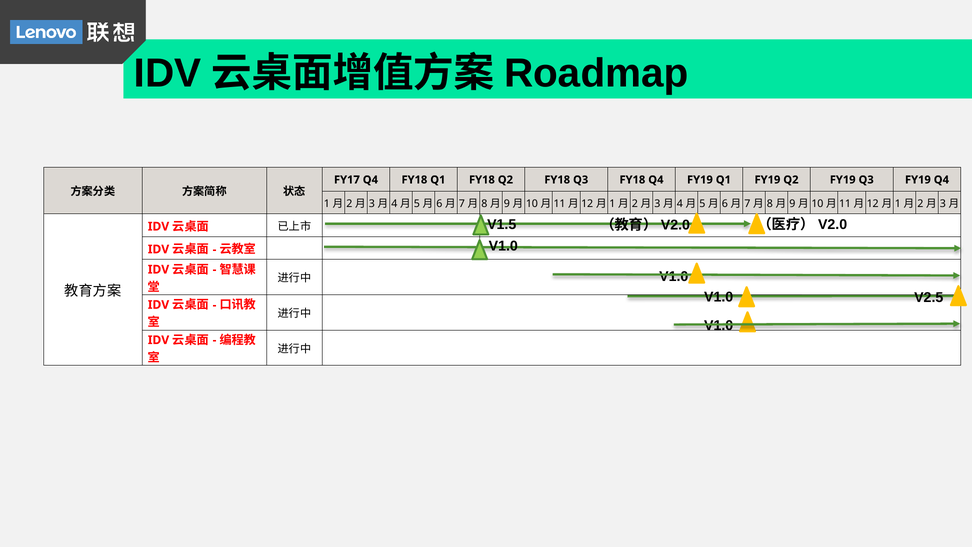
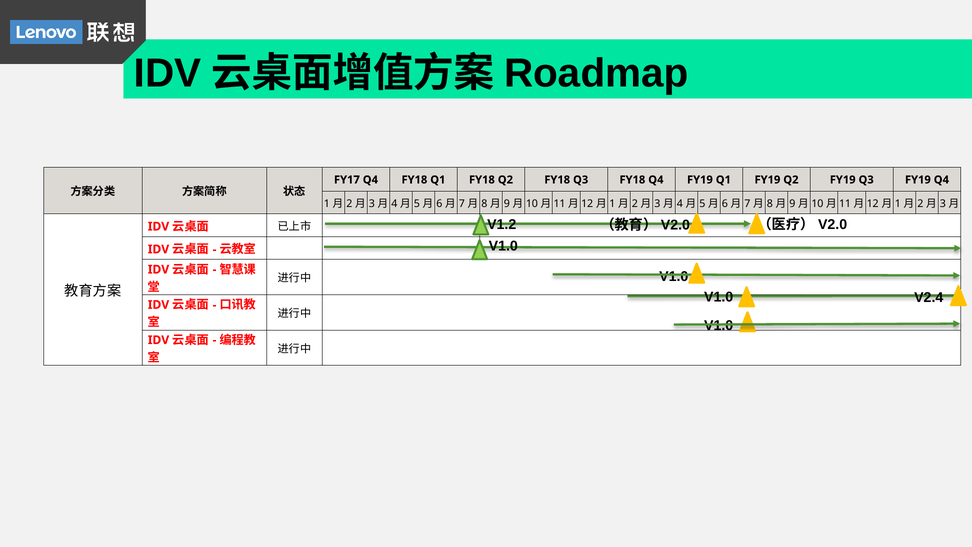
V1.5: V1.5 -> V1.2
V2.5: V2.5 -> V2.4
